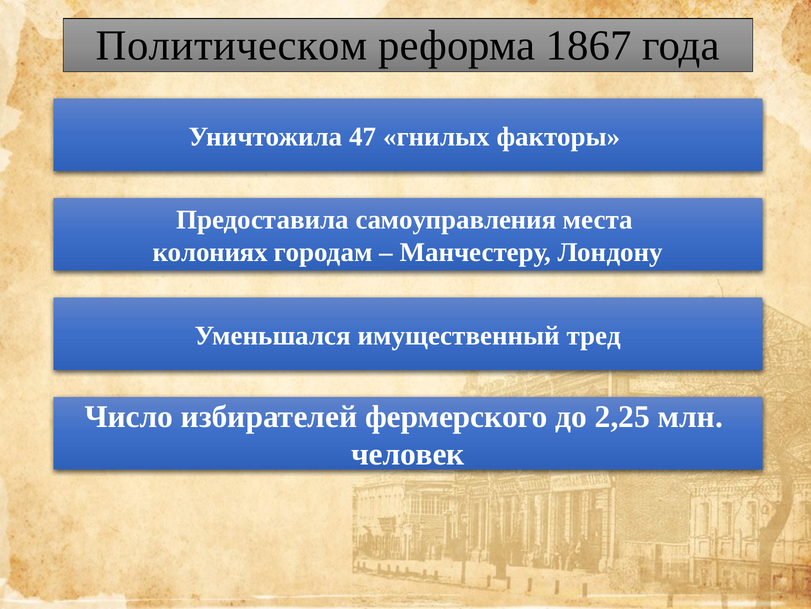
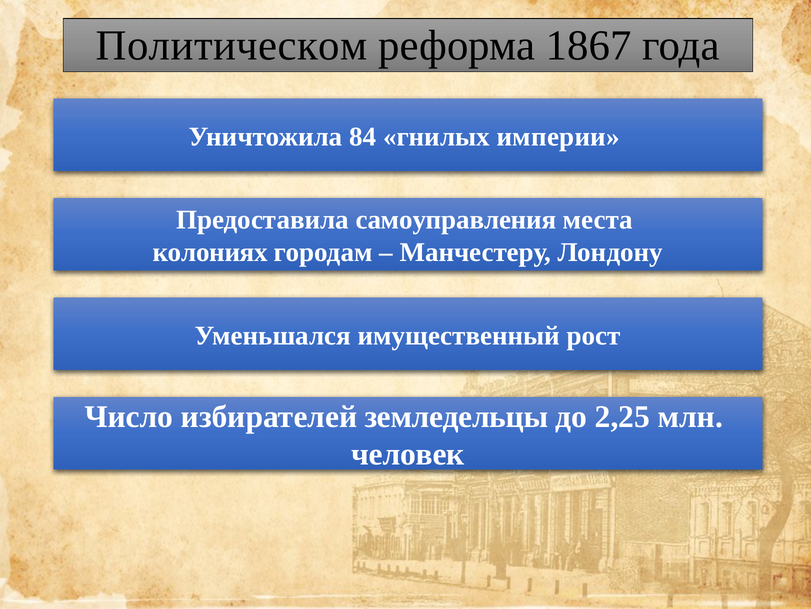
47: 47 -> 84
факторы: факторы -> империи
тред: тред -> рост
фермерского: фермерского -> земледельцы
